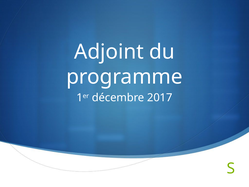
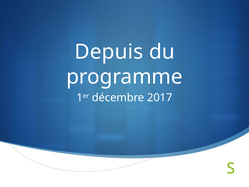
Adjoint: Adjoint -> Depuis
